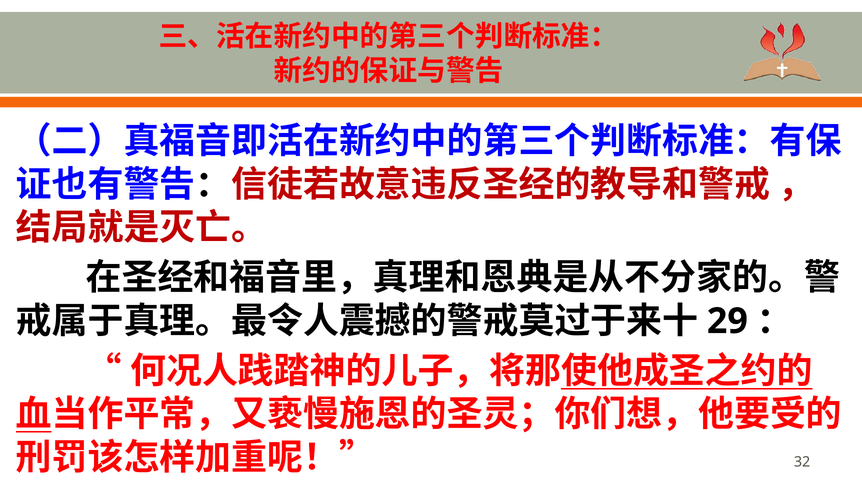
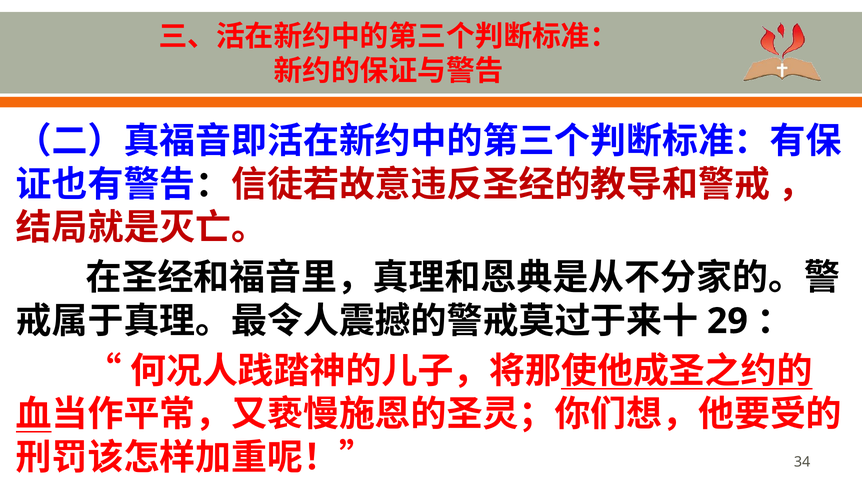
32: 32 -> 34
